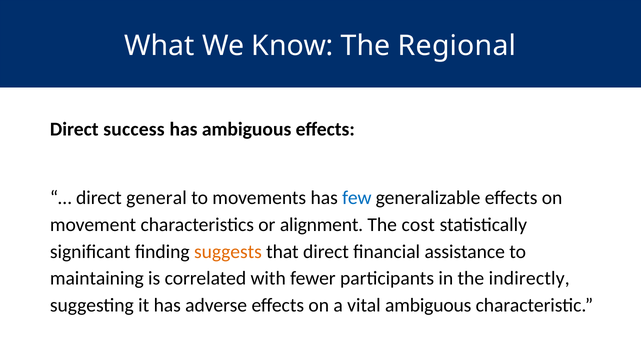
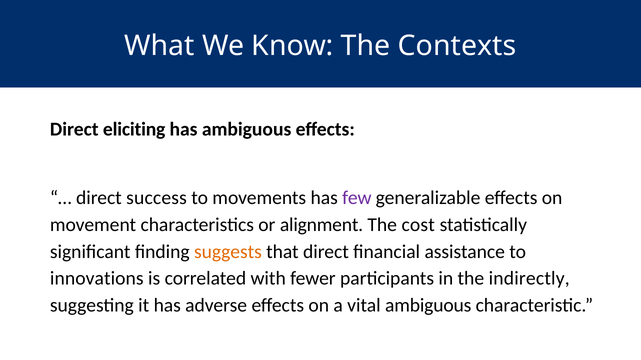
Regional: Regional -> Contexts
success: success -> eliciting
general: general -> success
few colour: blue -> purple
maintaining: maintaining -> innovations
